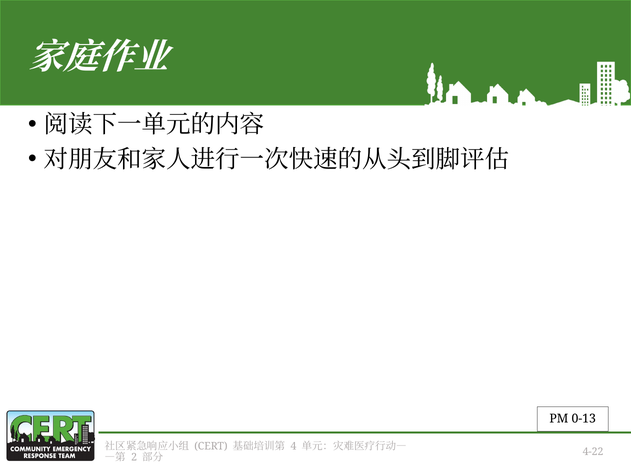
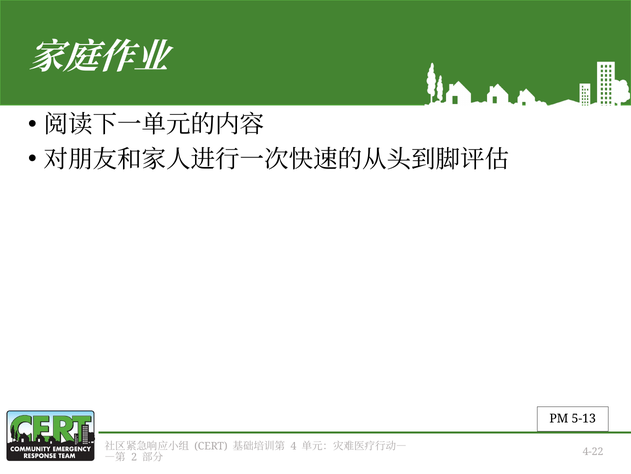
0-13: 0-13 -> 5-13
